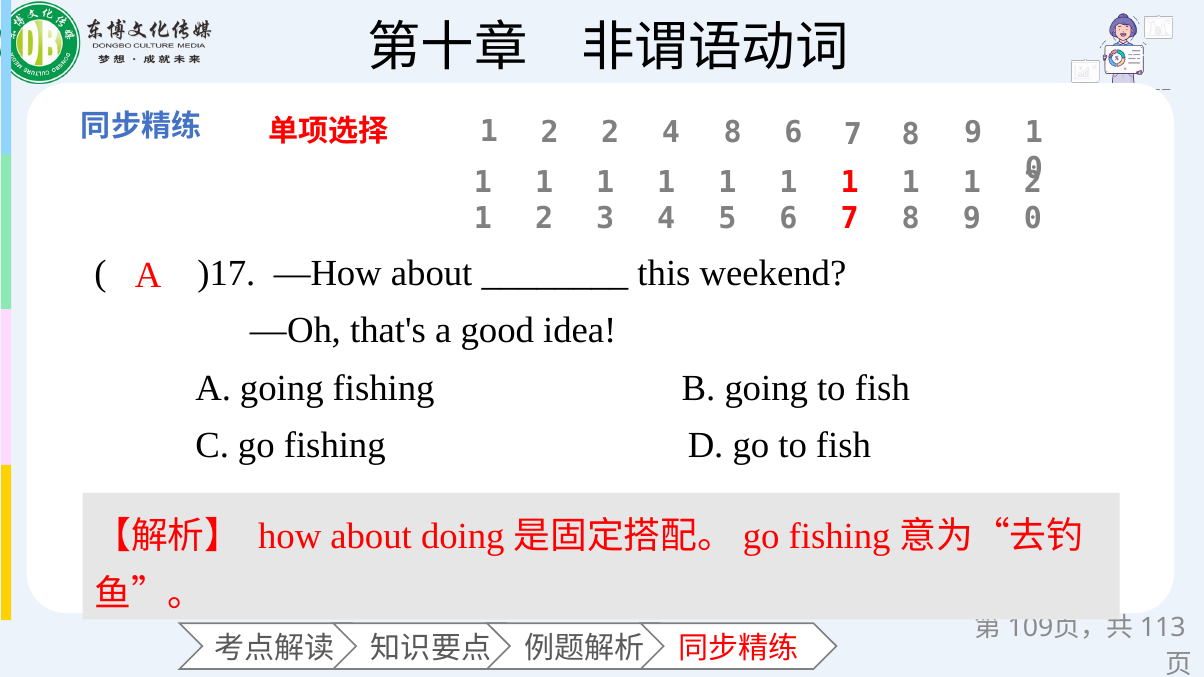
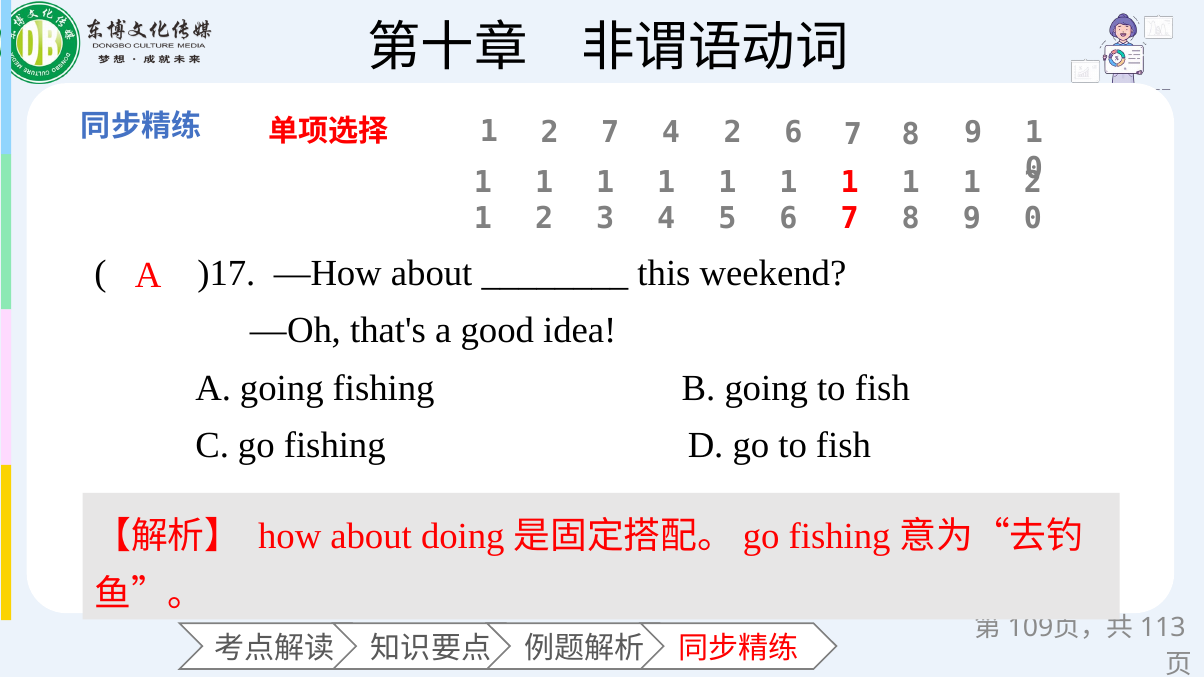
2 2: 2 -> 7
4 8: 8 -> 2
